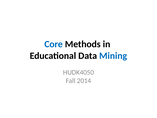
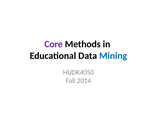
Core colour: blue -> purple
